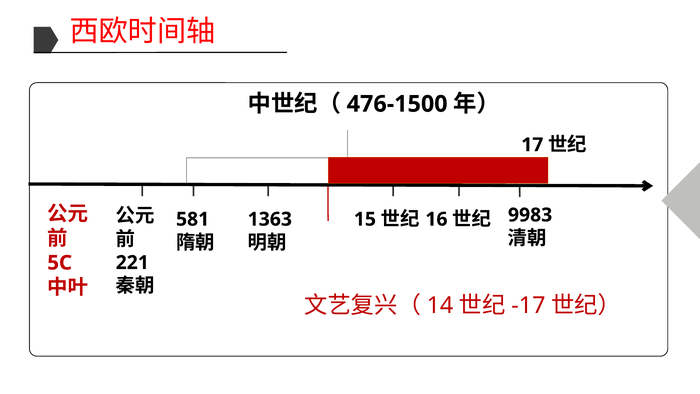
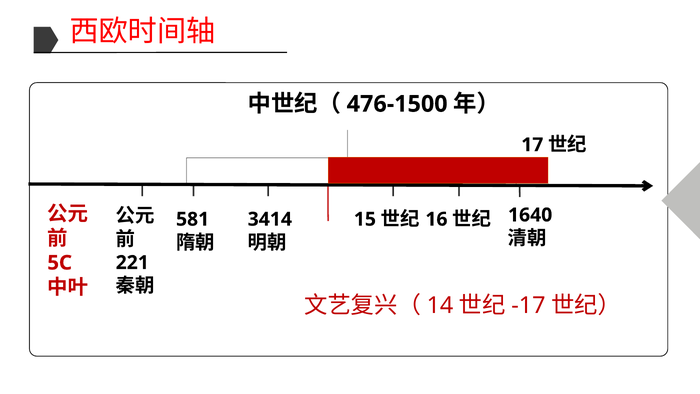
1363: 1363 -> 3414
9983: 9983 -> 1640
